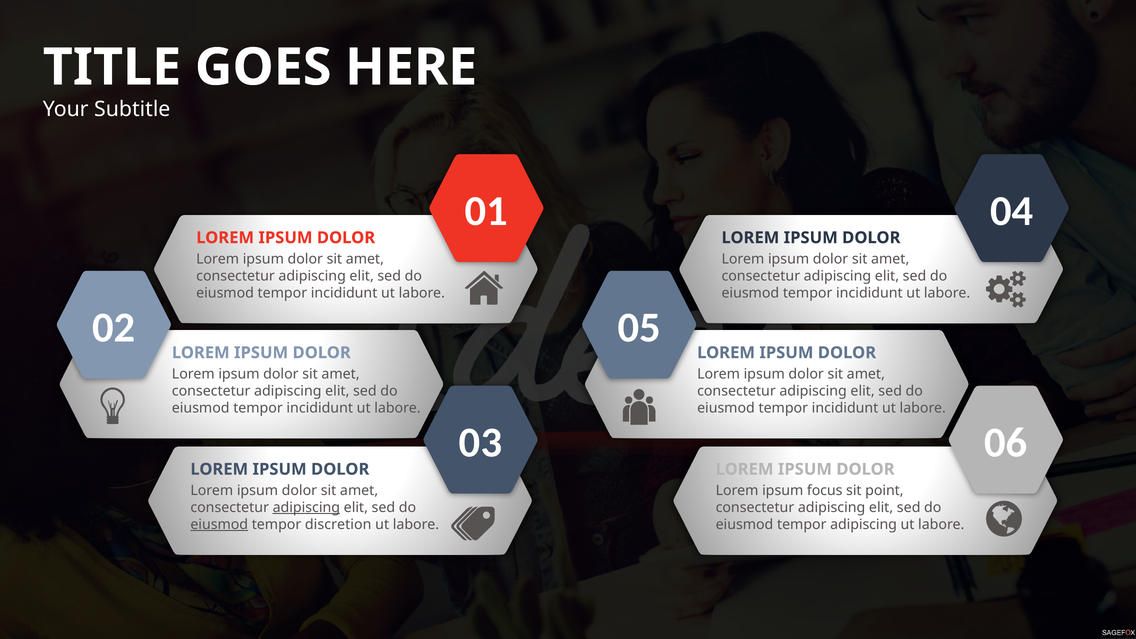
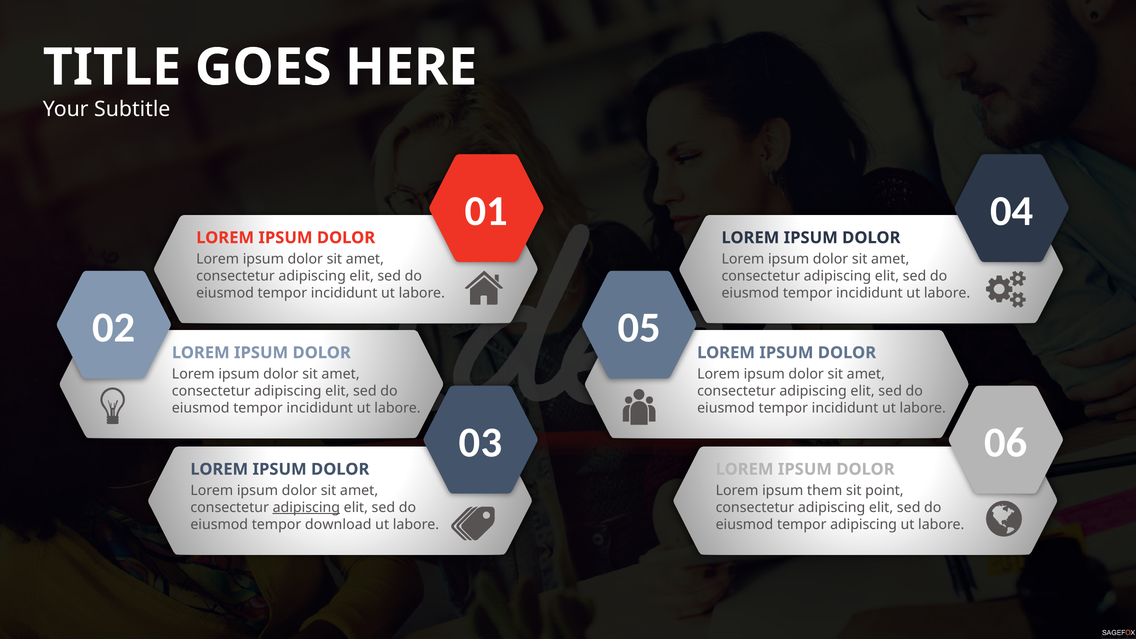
focus: focus -> them
eiusmod at (219, 524) underline: present -> none
discretion: discretion -> download
